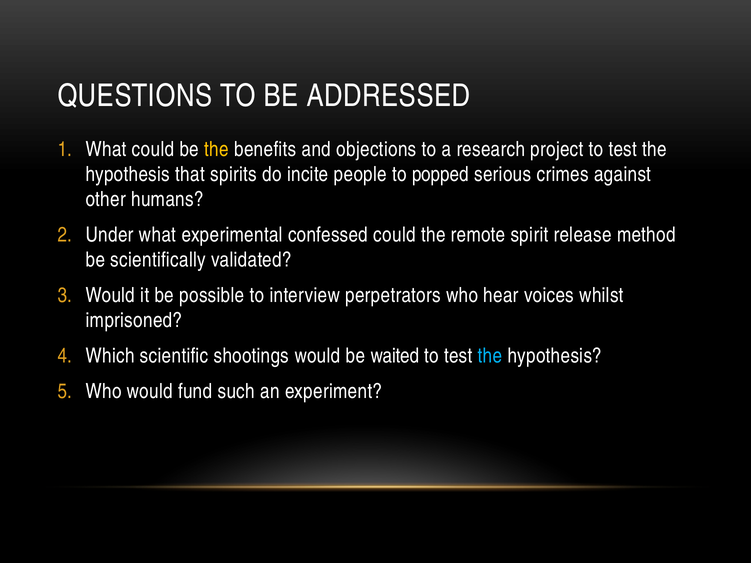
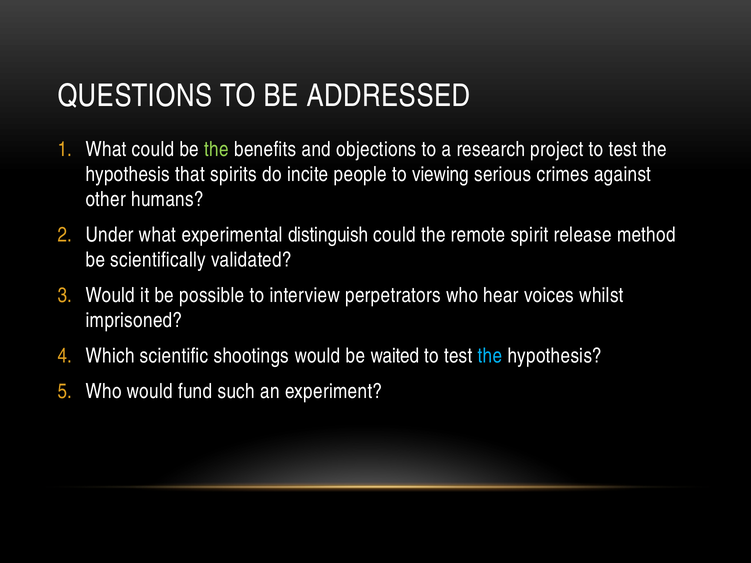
the at (216, 149) colour: yellow -> light green
popped: popped -> viewing
confessed: confessed -> distinguish
